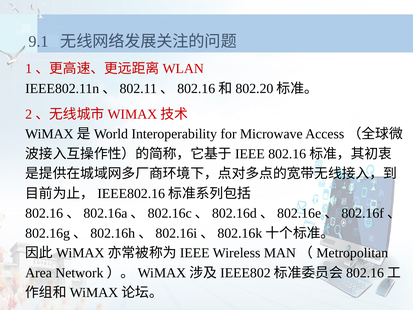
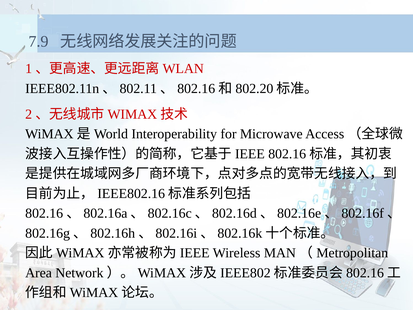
9.1: 9.1 -> 7.9
